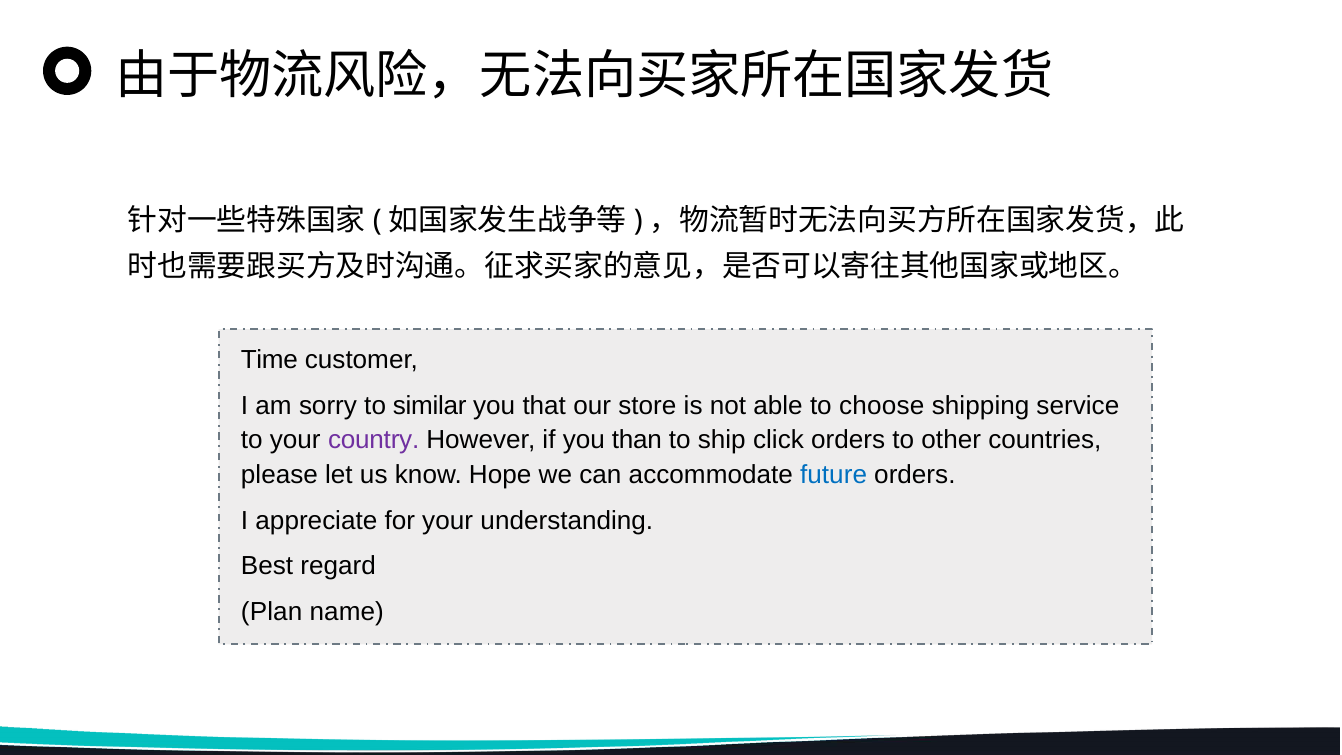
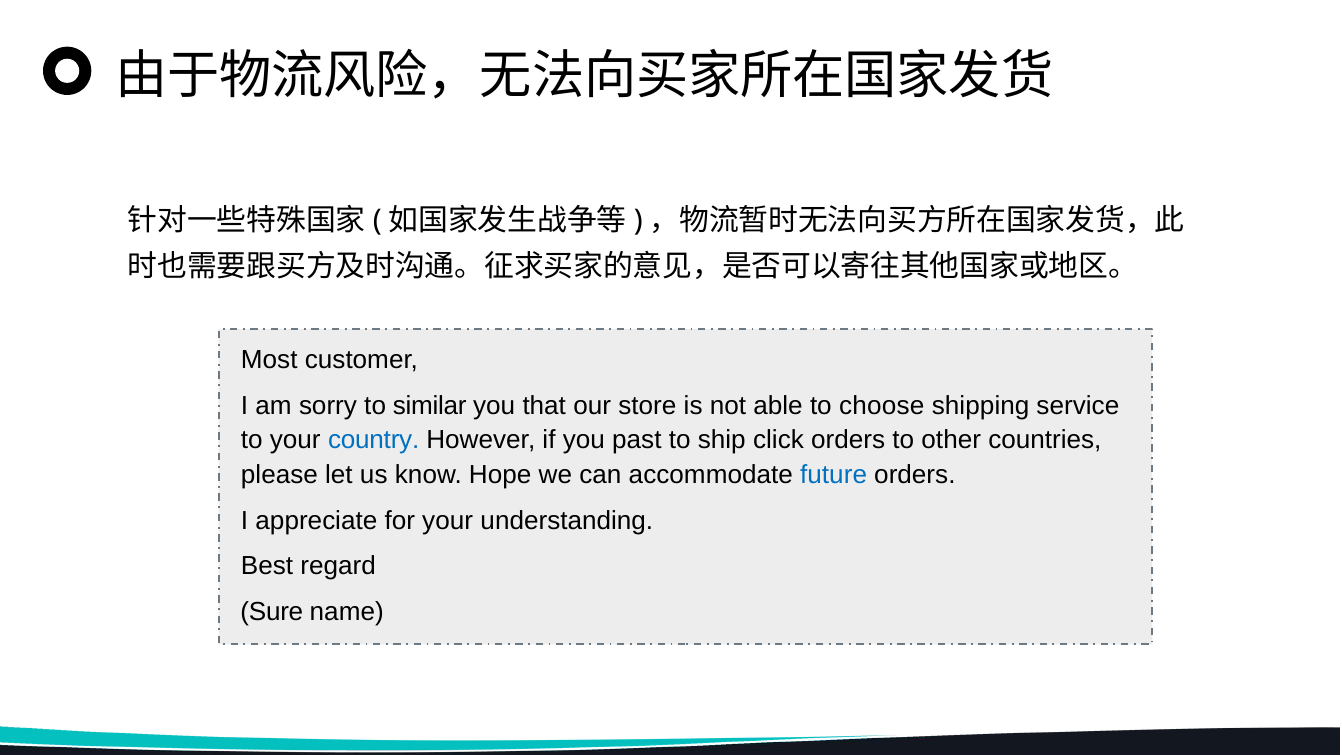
Time: Time -> Most
country colour: purple -> blue
than: than -> past
Plan: Plan -> Sure
